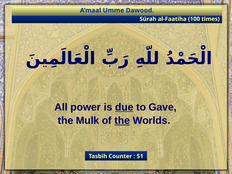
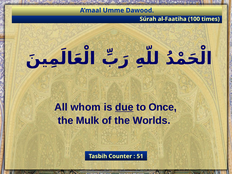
power: power -> whom
Gave: Gave -> Once
the at (122, 121) underline: present -> none
